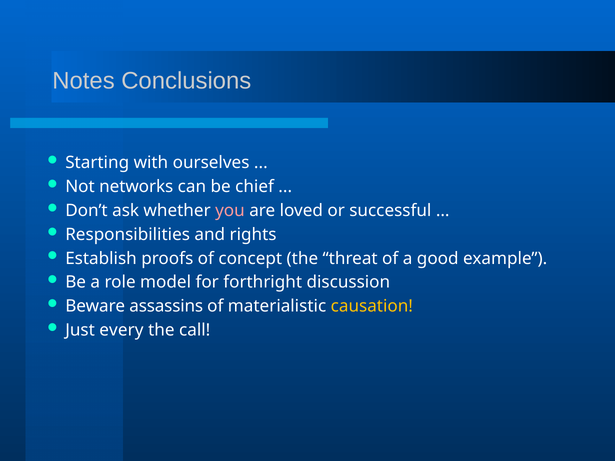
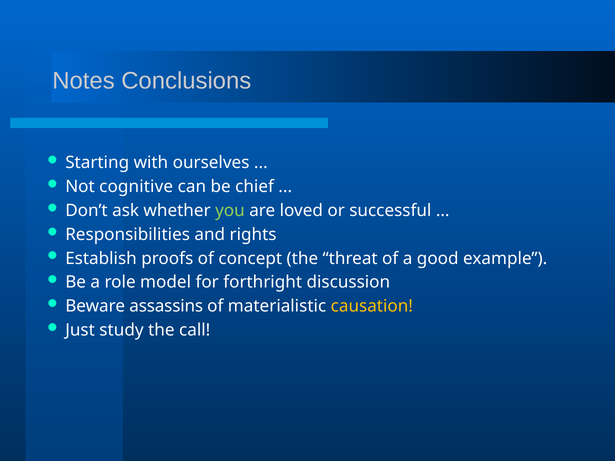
networks: networks -> cognitive
you colour: pink -> light green
every: every -> study
